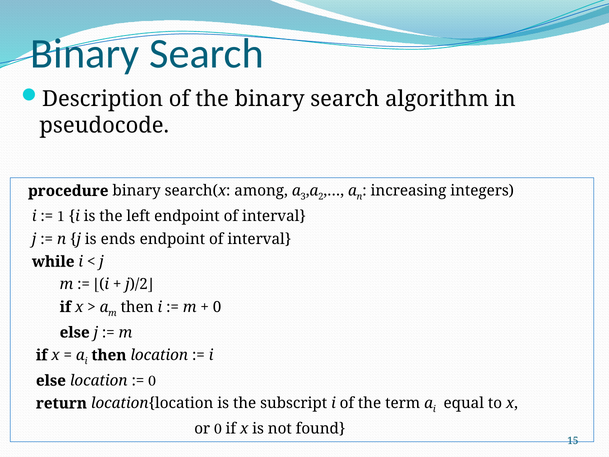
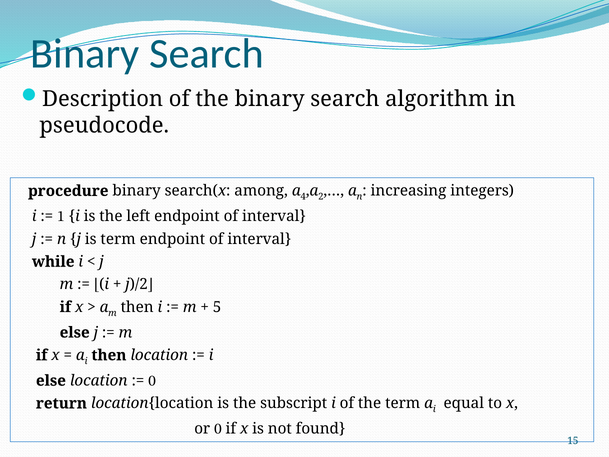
3: 3 -> 4
is ends: ends -> term
0 at (217, 307): 0 -> 5
